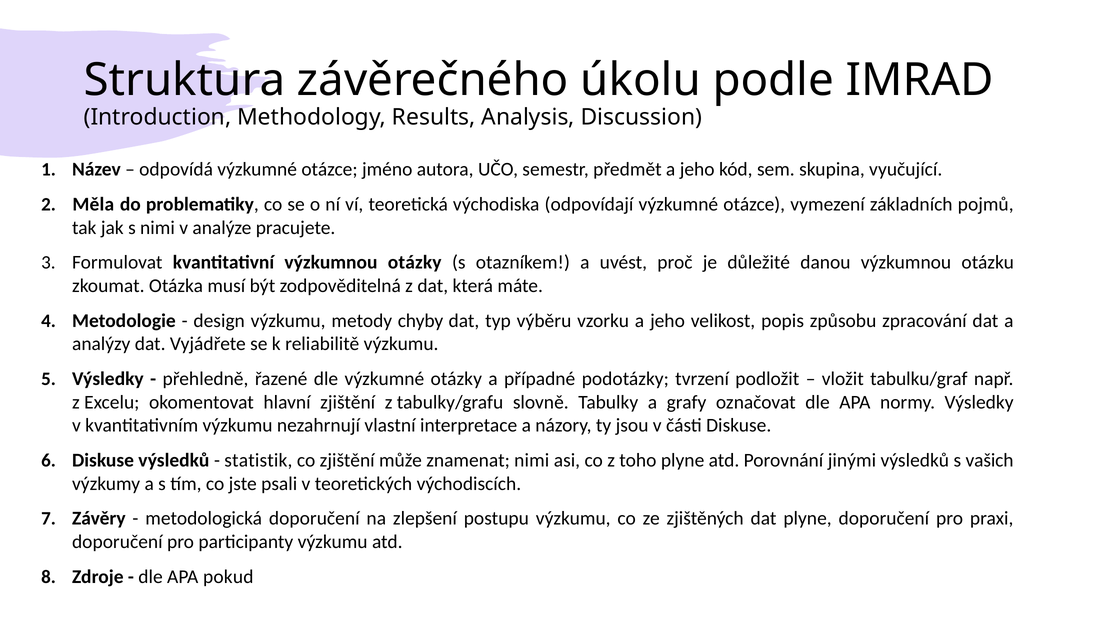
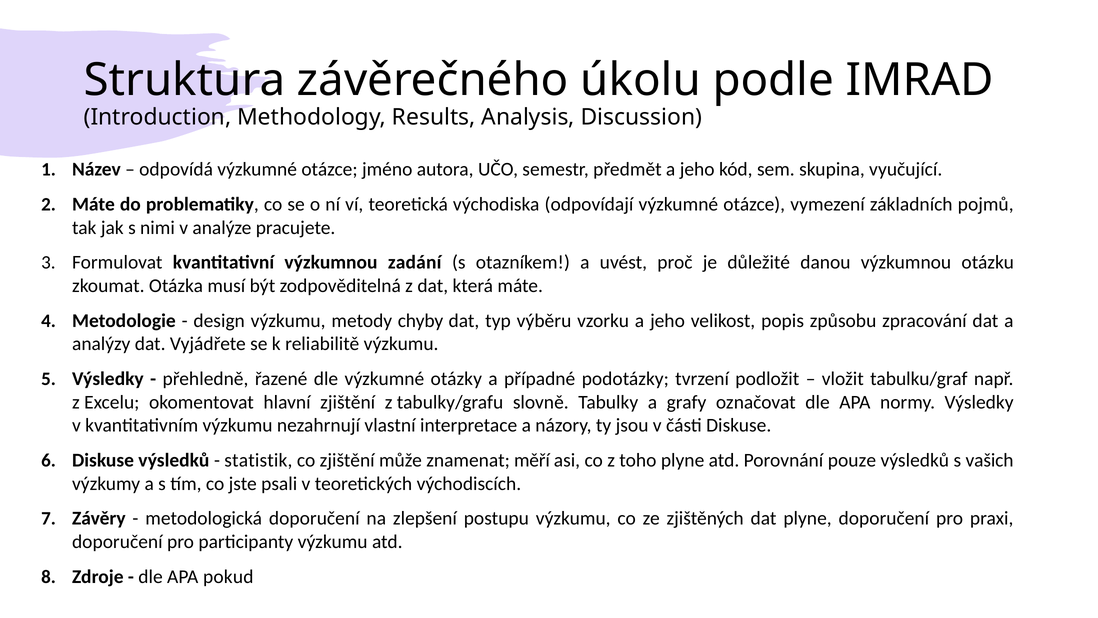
Měla at (93, 204): Měla -> Máte
výzkumnou otázky: otázky -> zadání
znamenat nimi: nimi -> měří
jinými: jinými -> pouze
